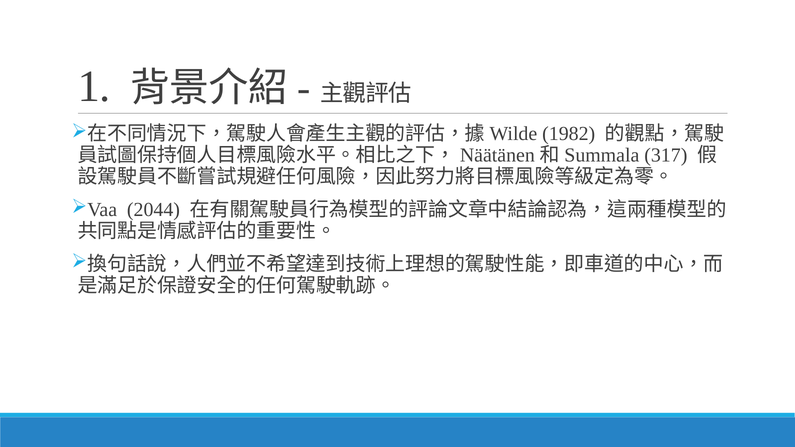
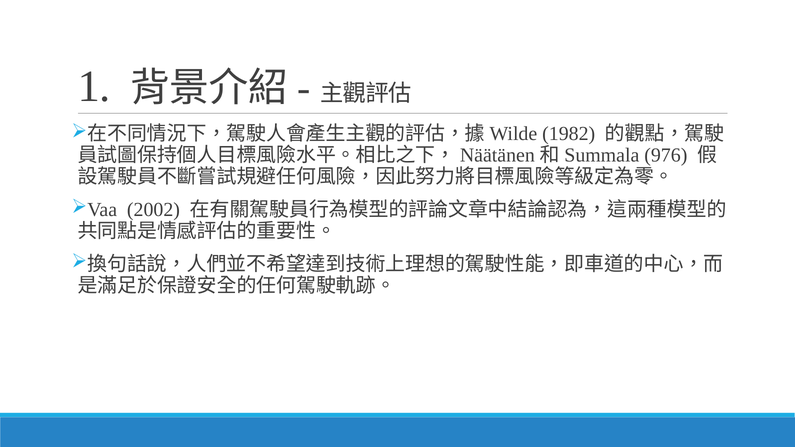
317: 317 -> 976
2044: 2044 -> 2002
